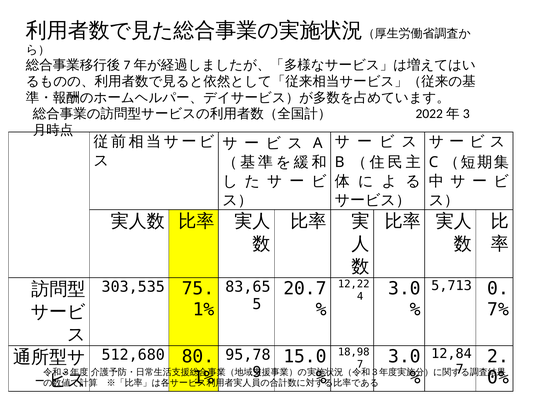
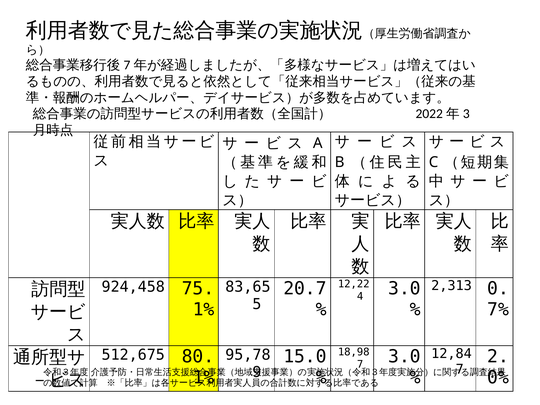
5,713: 5,713 -> 2,313
303,535: 303,535 -> 924,458
512,680: 512,680 -> 512,675
